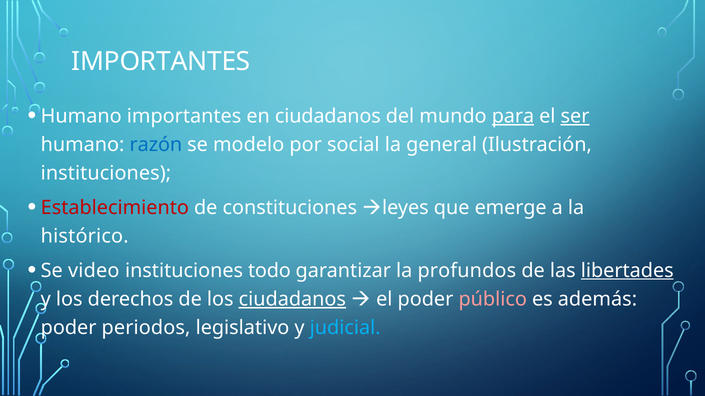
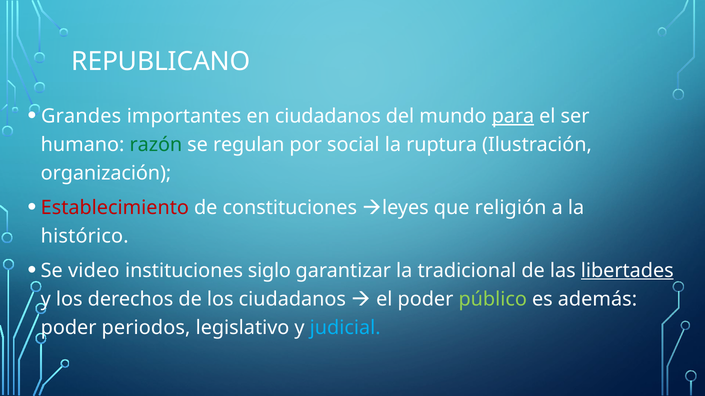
IMPORTANTES at (161, 62): IMPORTANTES -> REPUBLICANO
Humano at (81, 116): Humano -> Grandes
ser underline: present -> none
razón colour: blue -> green
modelo: modelo -> regulan
general: general -> ruptura
instituciones at (106, 174): instituciones -> organización
emerge: emerge -> religión
todo: todo -> siglo
profundos: profundos -> tradicional
ciudadanos at (292, 300) underline: present -> none
público colour: pink -> light green
